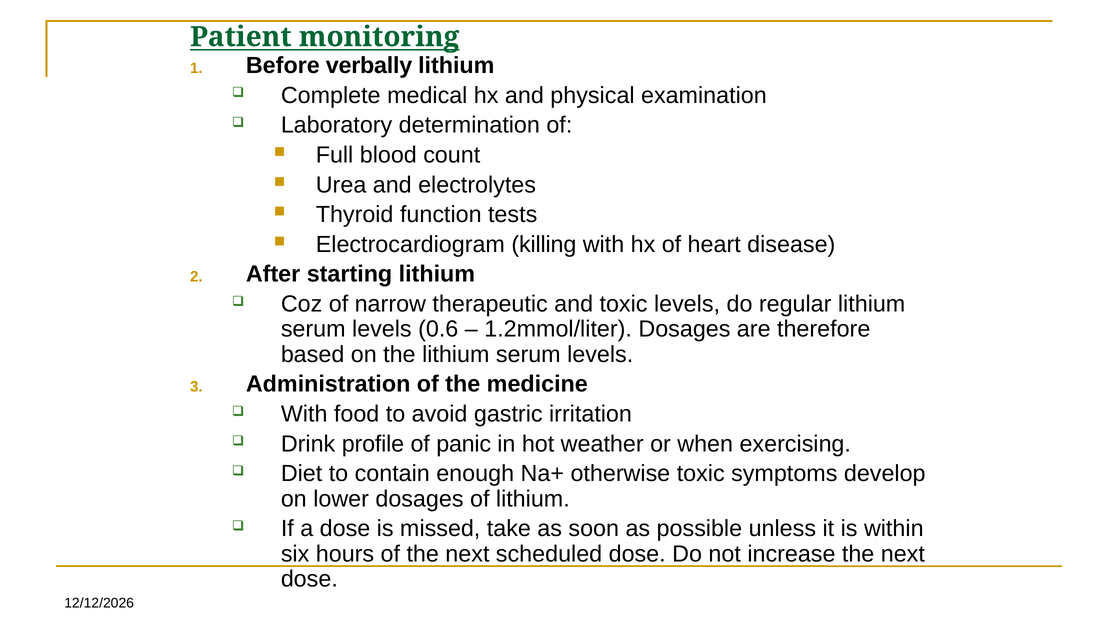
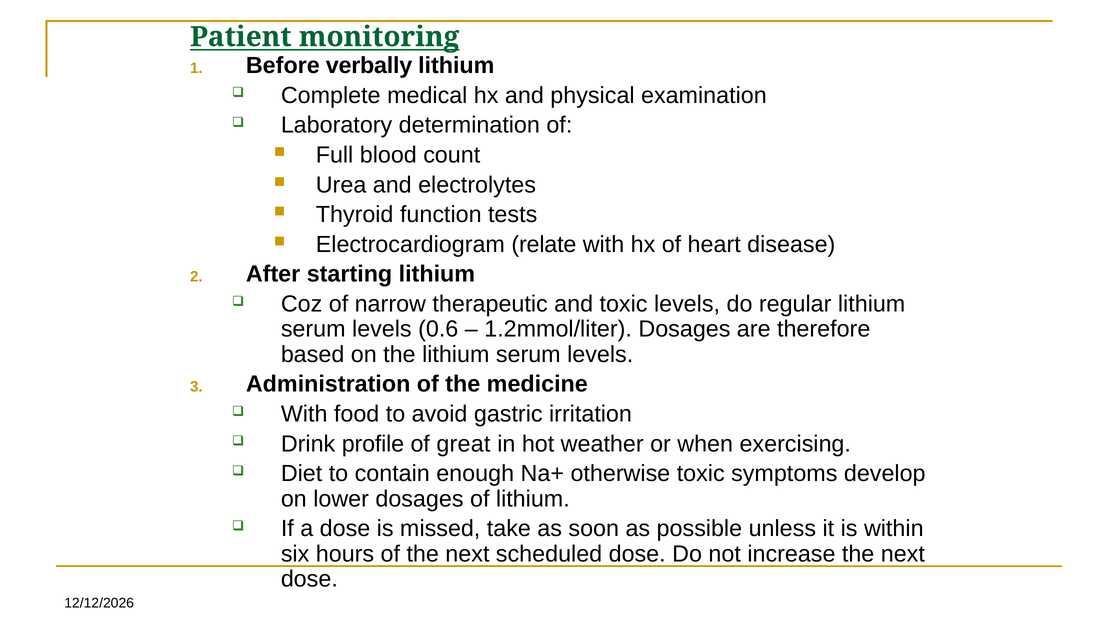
killing: killing -> relate
panic: panic -> great
